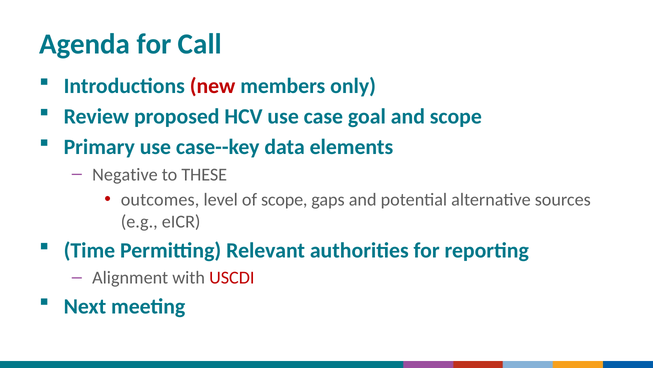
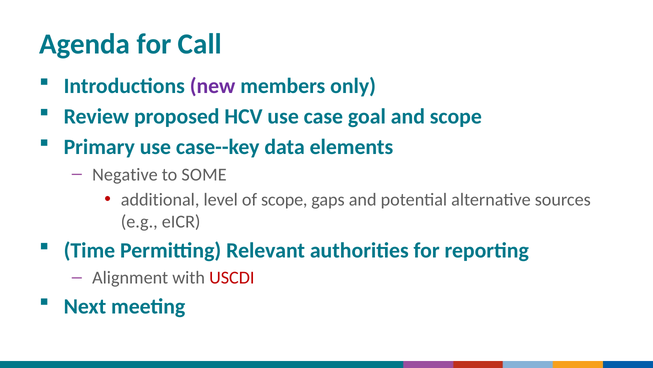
new colour: red -> purple
THESE: THESE -> SOME
outcomes: outcomes -> additional
